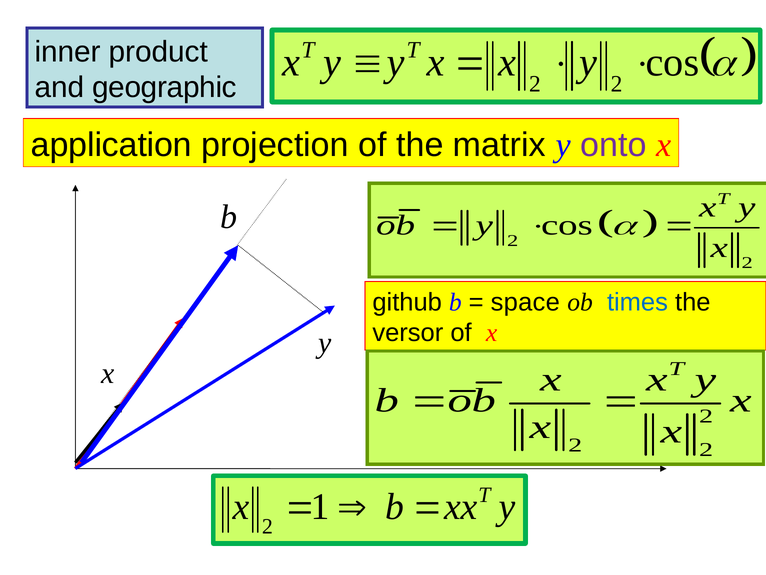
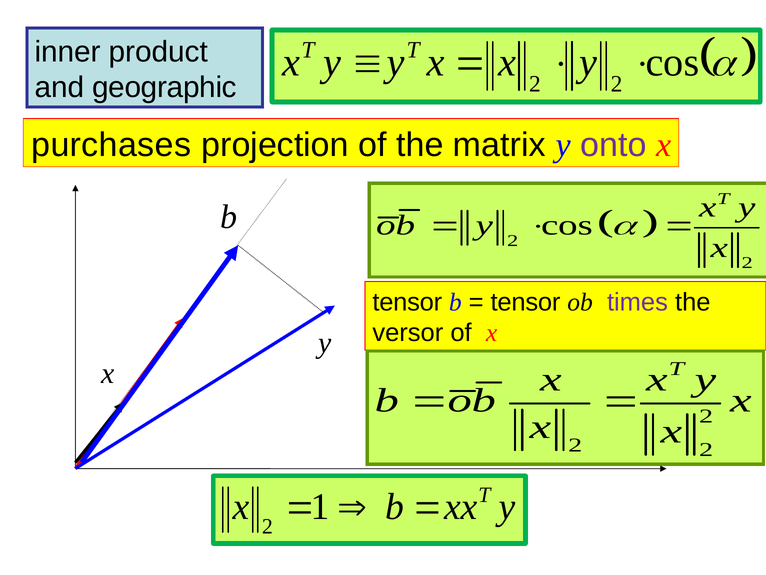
application: application -> purchases
github at (407, 302): github -> tensor
space at (525, 302): space -> tensor
times colour: blue -> purple
